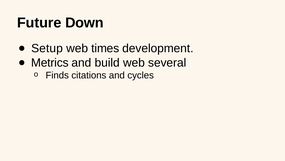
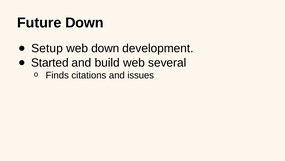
web times: times -> down
Metrics: Metrics -> Started
cycles: cycles -> issues
